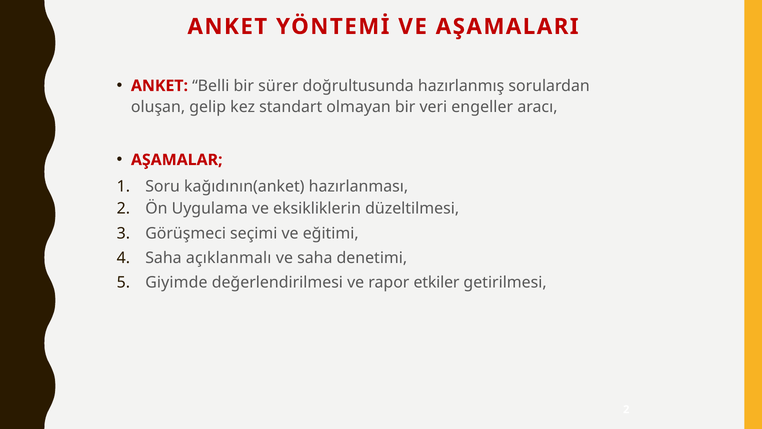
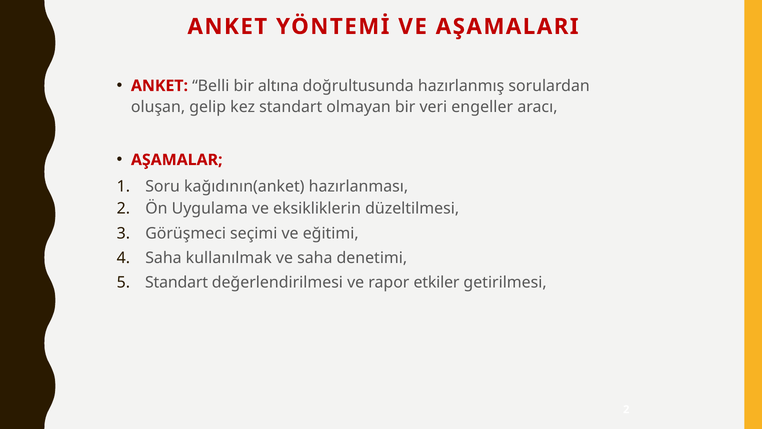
sürer: sürer -> altına
açıklanmalı: açıklanmalı -> kullanılmak
Giyimde at (176, 282): Giyimde -> Standart
